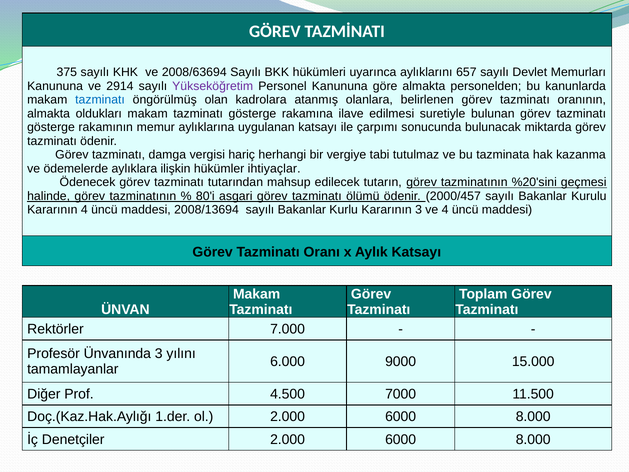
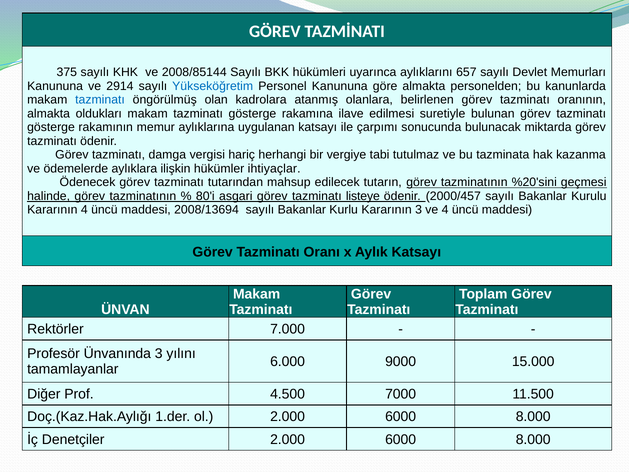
2008/63694: 2008/63694 -> 2008/85144
Yükseköğretim colour: purple -> blue
ölümü: ölümü -> listeye
